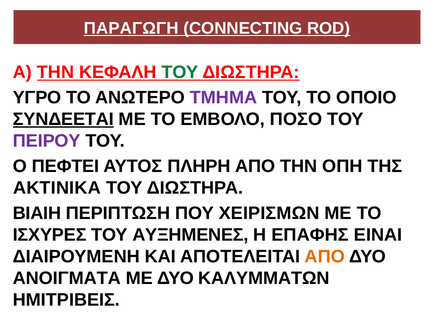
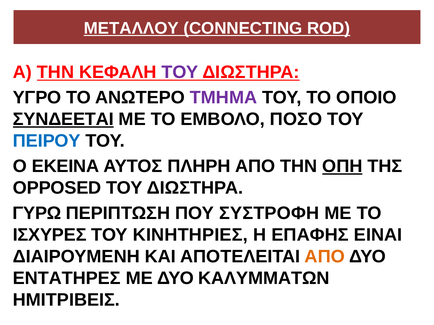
ΠΑΡΑΓΩΓΗ: ΠΑΡΑΓΩΓΗ -> ΜΕΤΑΛΛΟΥ
ΤΟΥ at (180, 72) colour: green -> purple
ΠΕΙΡΟΥ colour: purple -> blue
ΠΕΦΤΕΙ: ΠΕΦΤΕΙ -> ΕΚΕΙΝΑ
ΟΠΗ underline: none -> present
ΑΚΤΙΝΙΚΑ: ΑΚΤΙΝΙΚΑ -> OPPOSED
ΒΙΑΙΗ: ΒΙΑΙΗ -> ΓΥΡΩ
ΧΕΙΡΙΣΜΩΝ: ΧΕΙΡΙΣΜΩΝ -> ΣΥΣΤΡΟΦΗ
ΑΥΞΗΜΕΝΕΣ: ΑΥΞΗΜΕΝΕΣ -> ΚΙΝΗΤΗΡΙΕΣ
ΑΝΟΙΓΜΑΤΑ: ΑΝΟΙΓΜΑΤΑ -> ΕΝΤΑΤΗΡΕΣ
